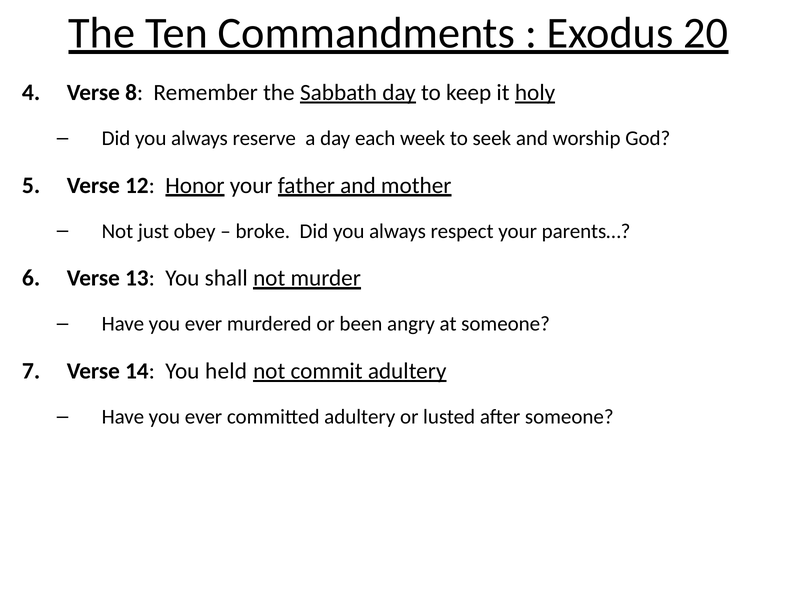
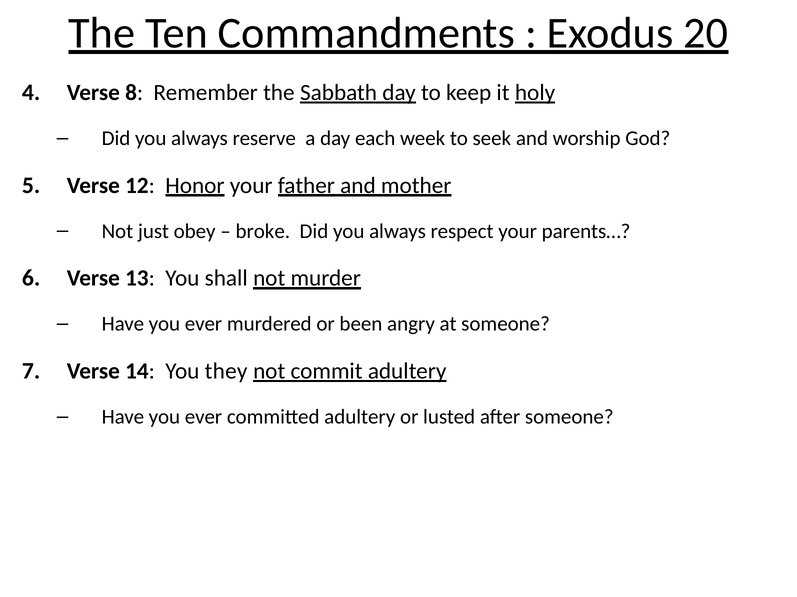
held: held -> they
